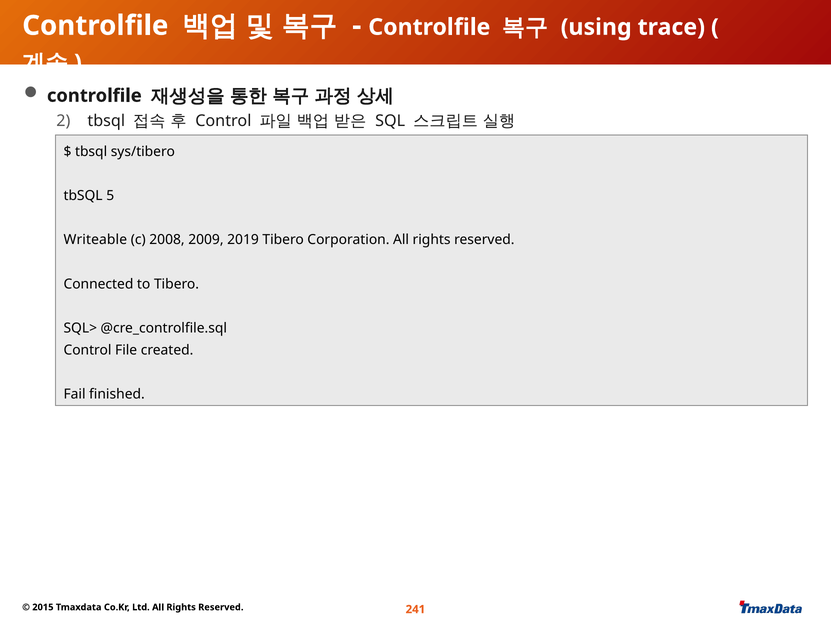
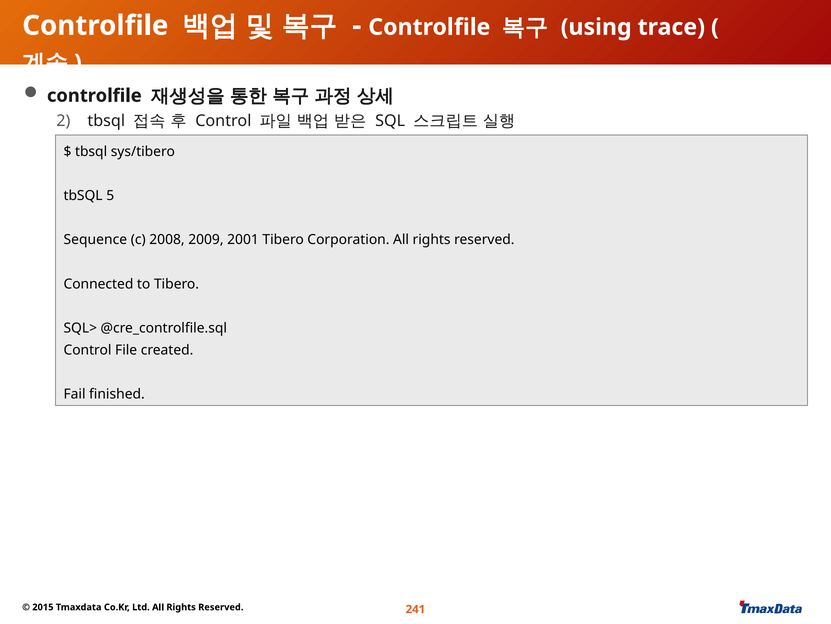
Writeable: Writeable -> Sequence
2019: 2019 -> 2001
